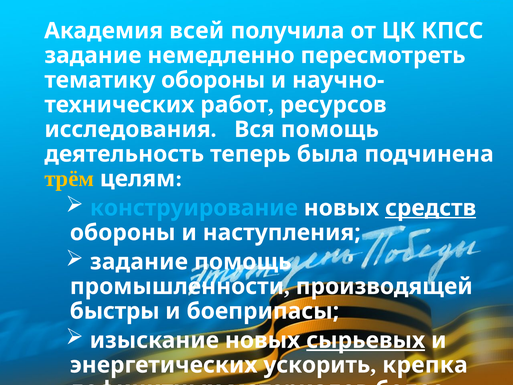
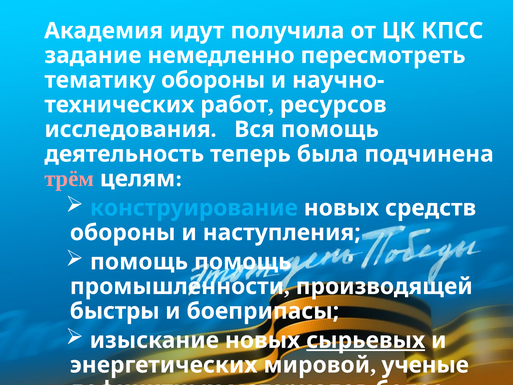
всей: всей -> идут
трём colour: yellow -> pink
средств underline: present -> none
задание at (139, 262): задание -> помощь
ускорить: ускорить -> мировой
крепка: крепка -> ученые
